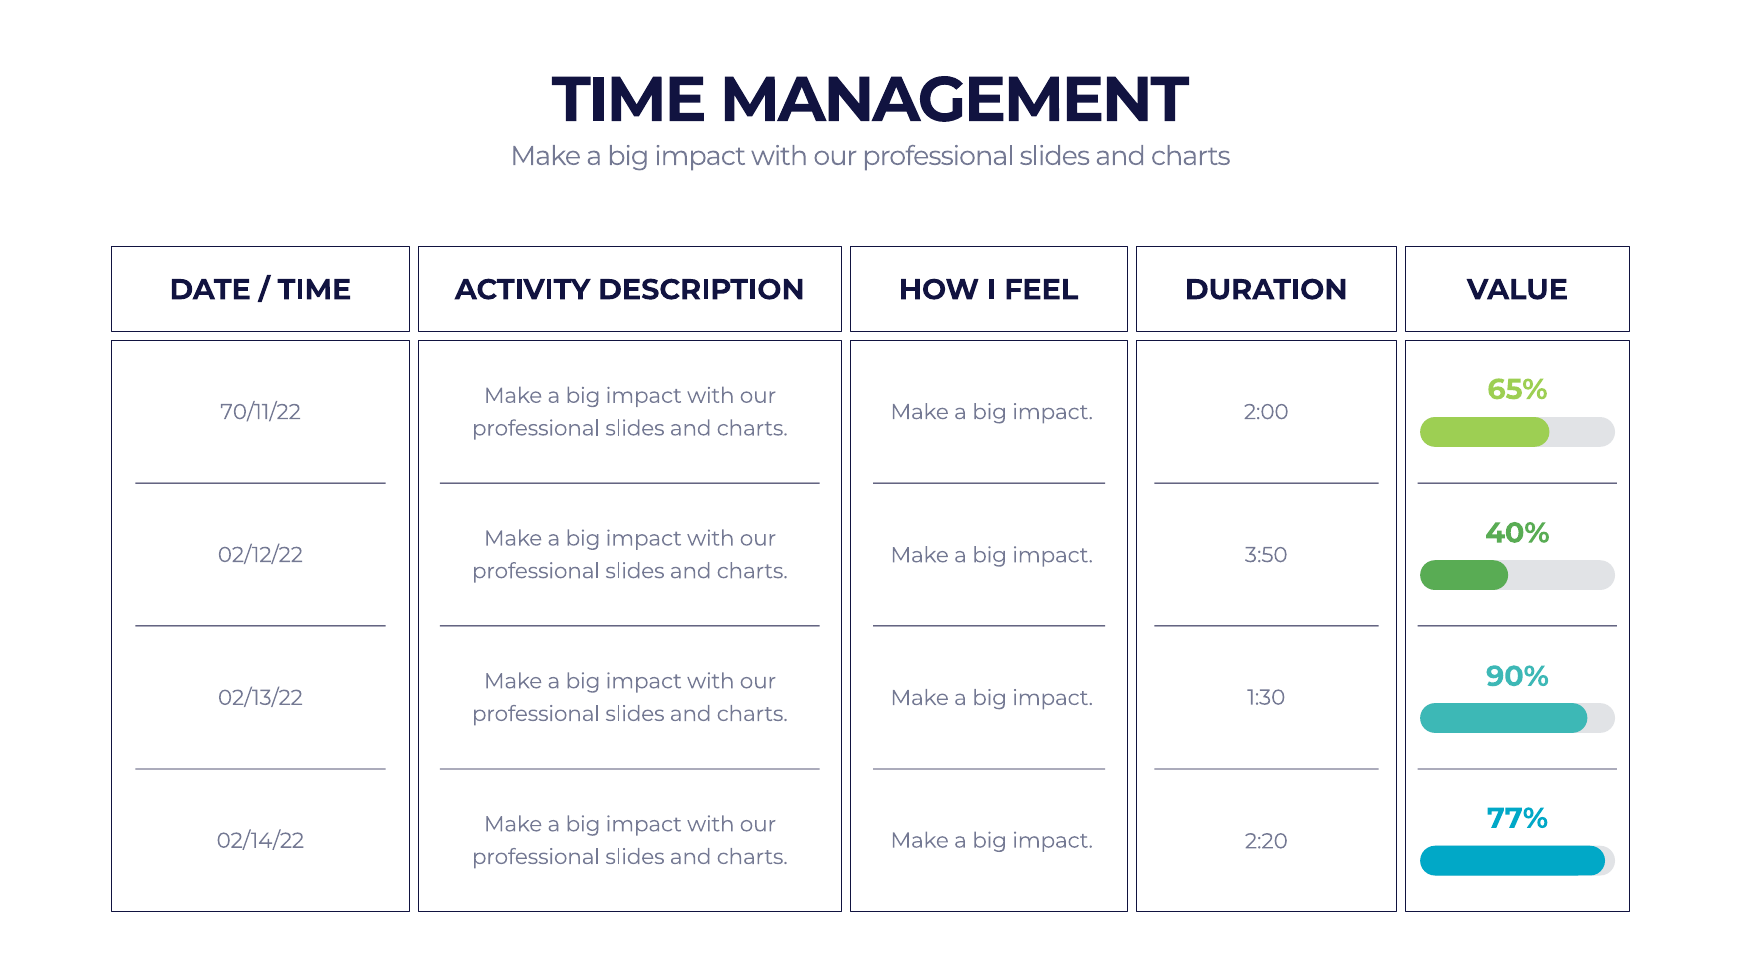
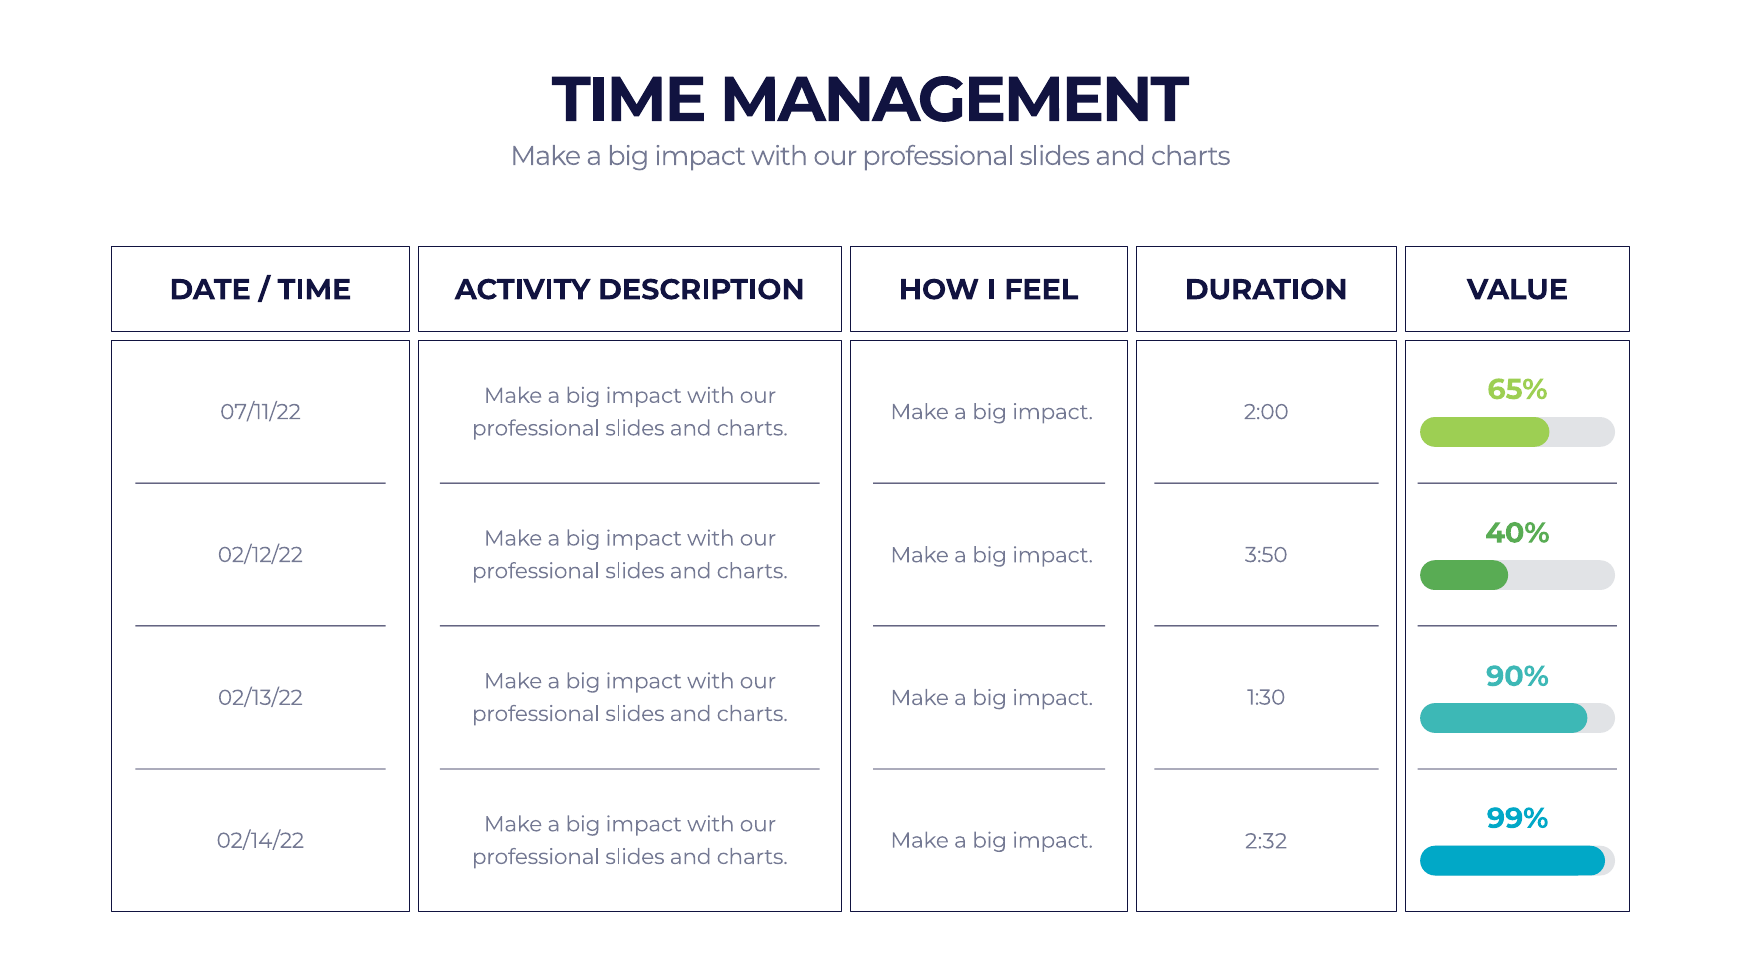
70/11/22: 70/11/22 -> 07/11/22
77%: 77% -> 99%
2:20: 2:20 -> 2:32
